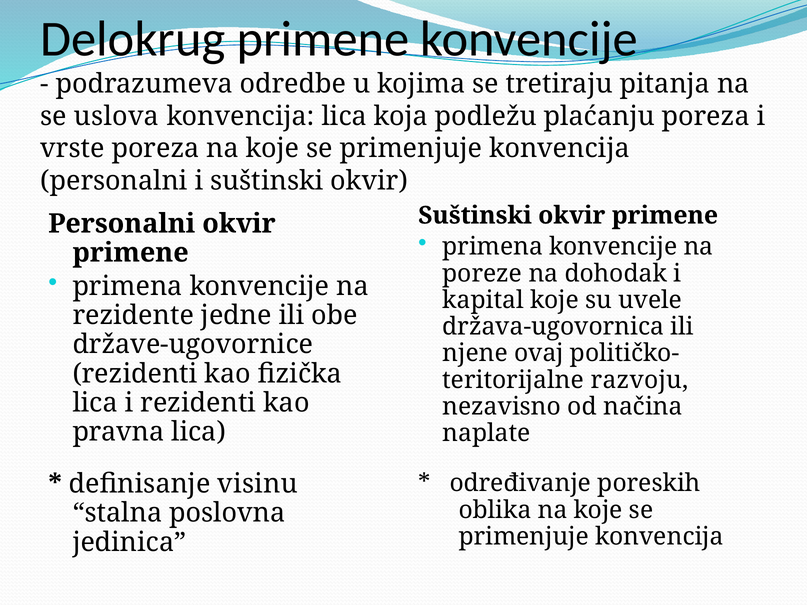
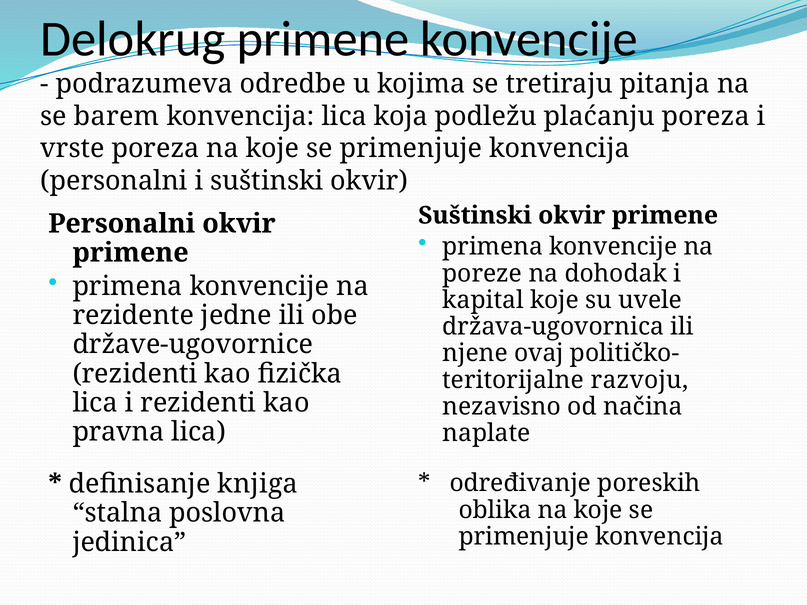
uslova: uslova -> barem
visinu: visinu -> knjiga
